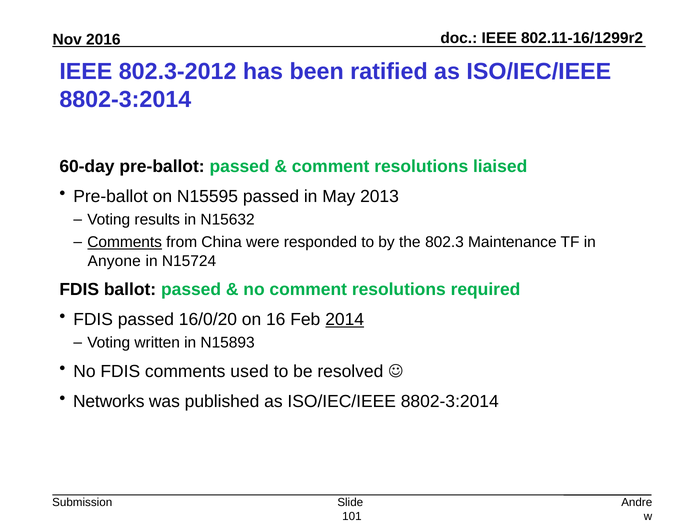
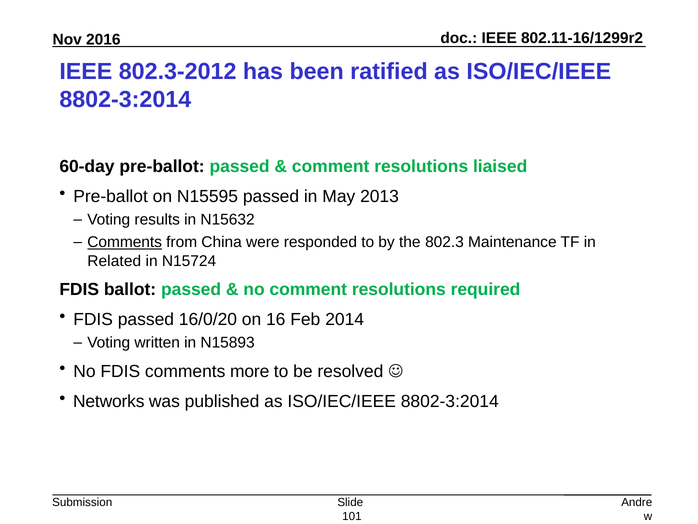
Anyone: Anyone -> Related
2014 underline: present -> none
used: used -> more
